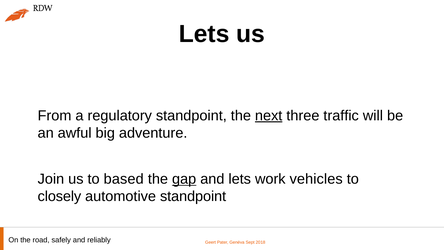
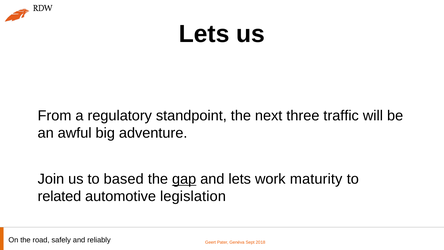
next underline: present -> none
vehicles: vehicles -> maturity
closely: closely -> related
automotive standpoint: standpoint -> legislation
